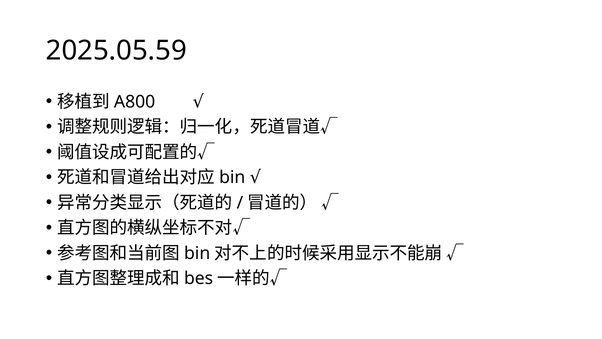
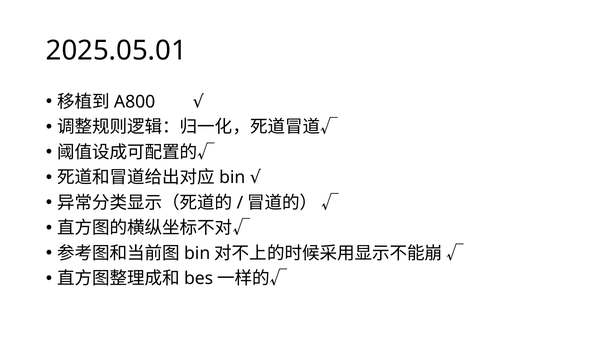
2025.05.59: 2025.05.59 -> 2025.05.01
